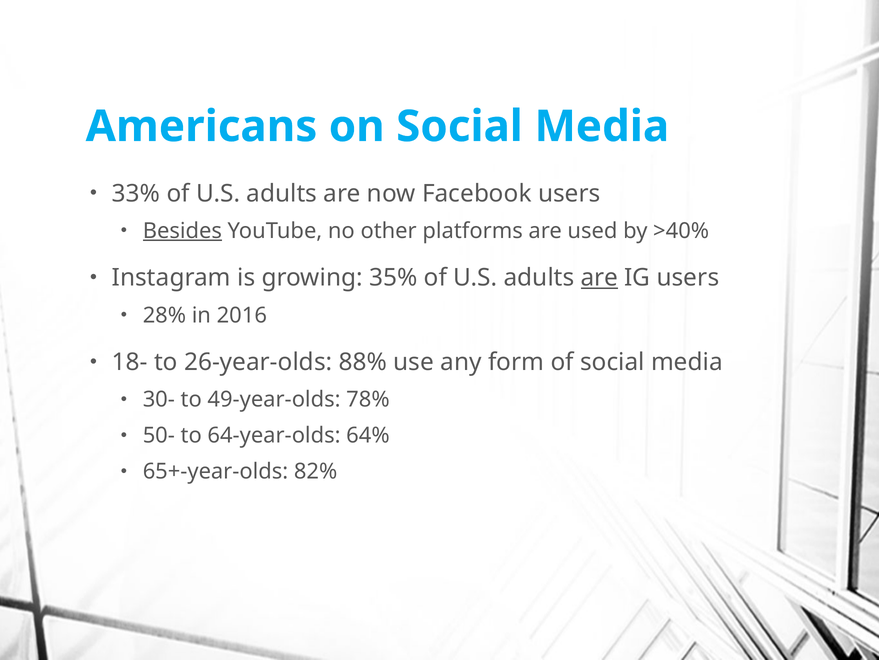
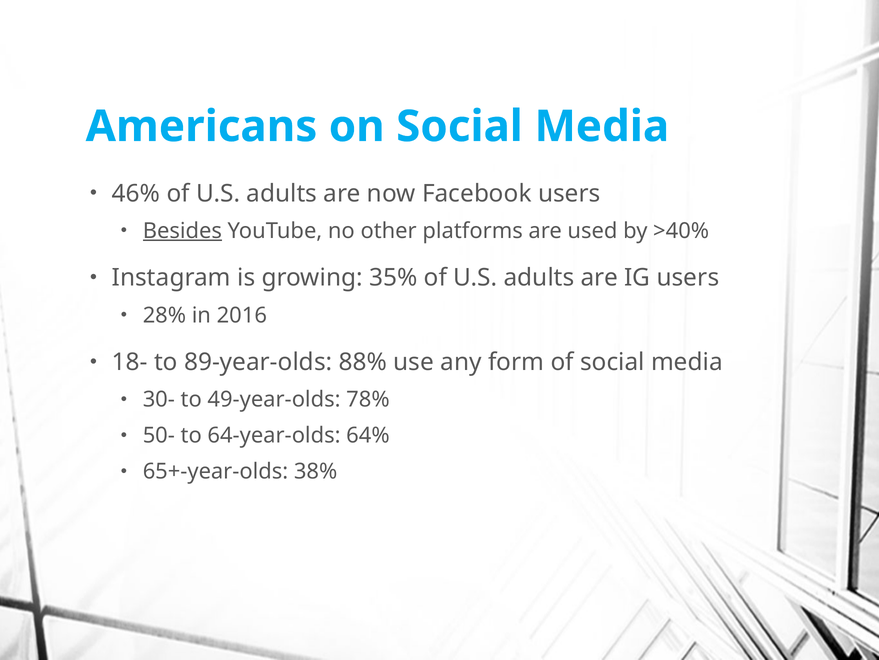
33%: 33% -> 46%
are at (599, 278) underline: present -> none
26-year-olds: 26-year-olds -> 89-year-olds
82%: 82% -> 38%
